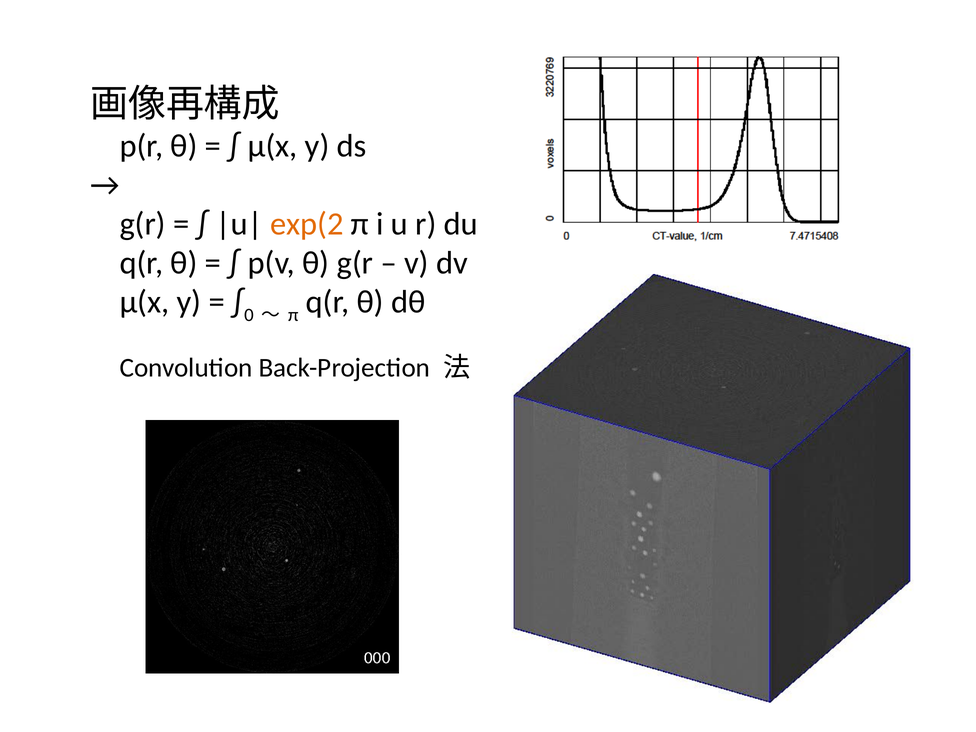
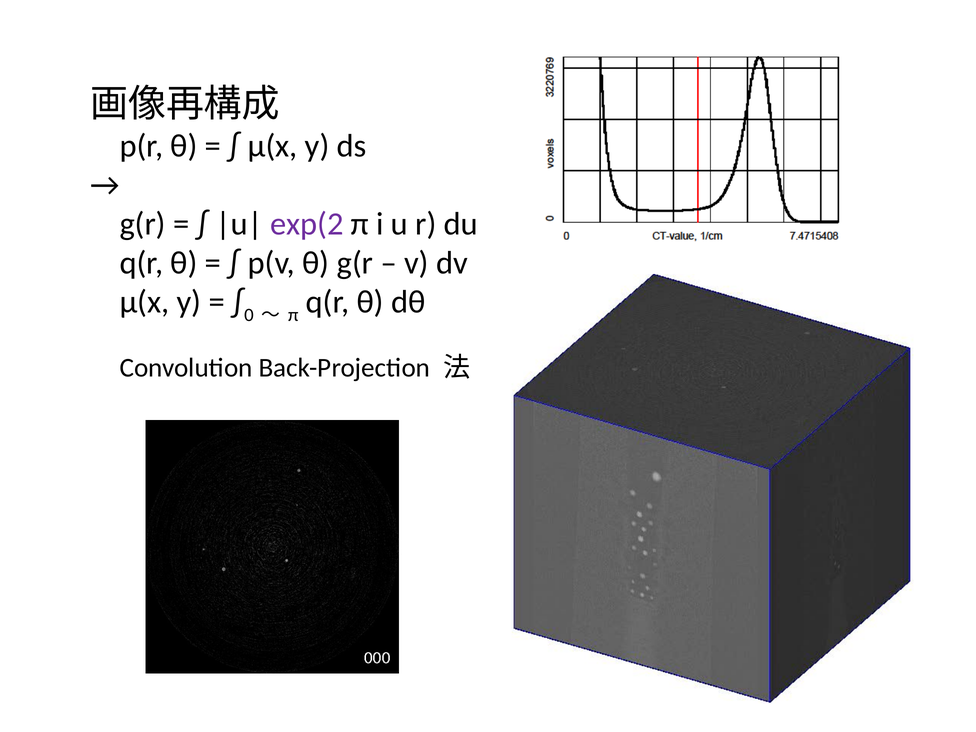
exp(2 colour: orange -> purple
